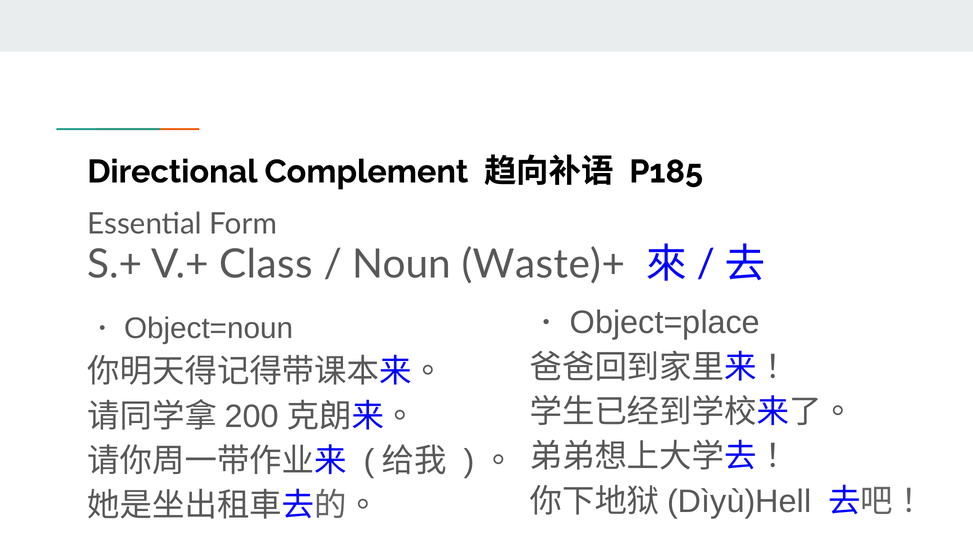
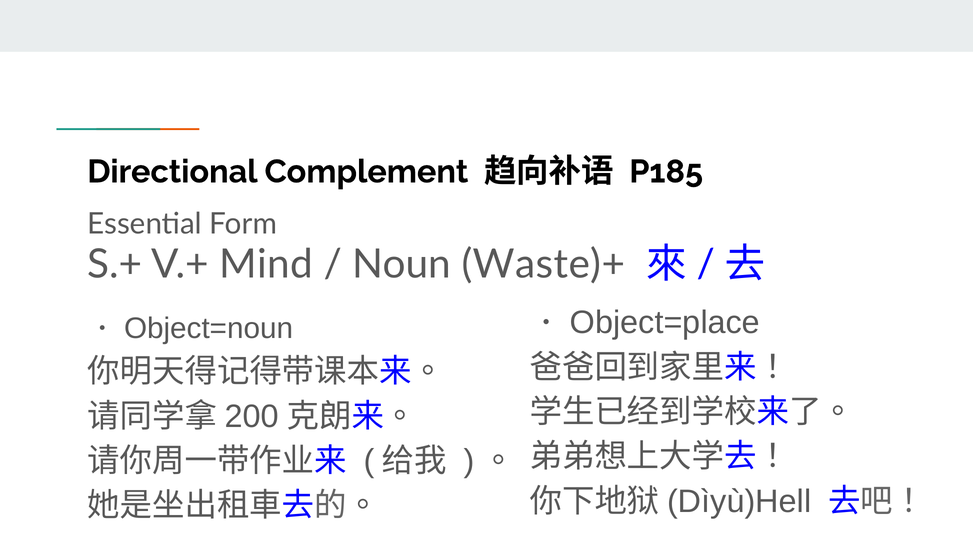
Class: Class -> Mind
